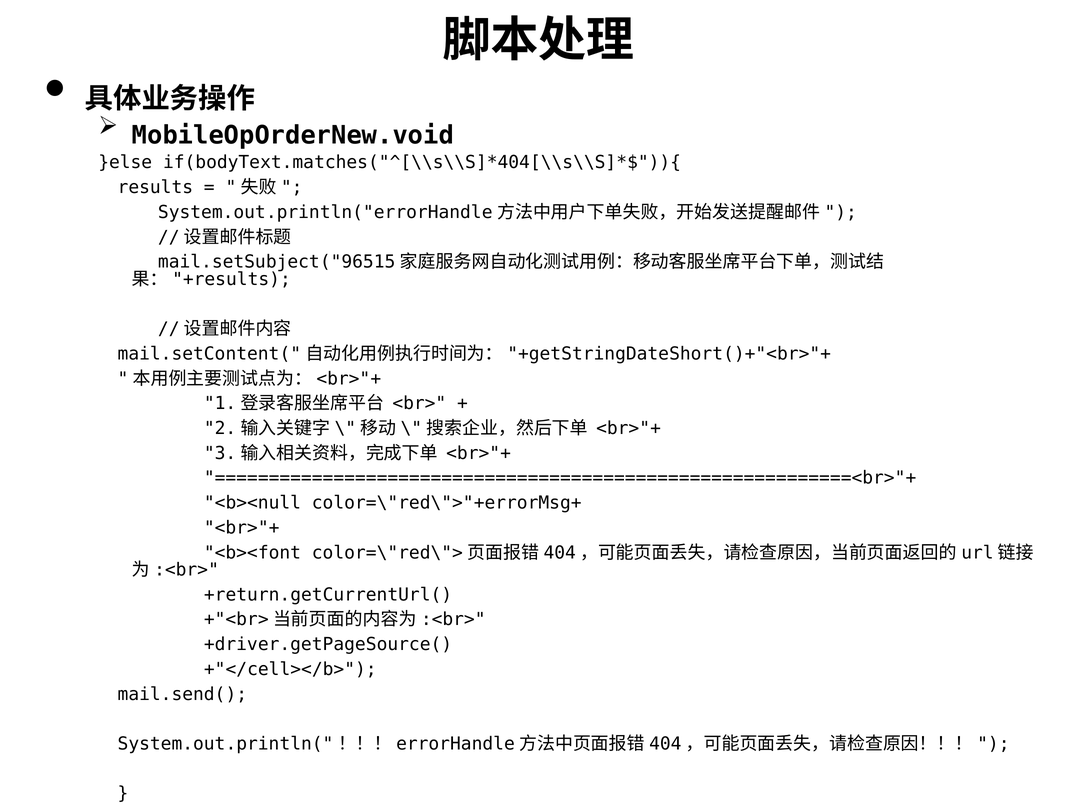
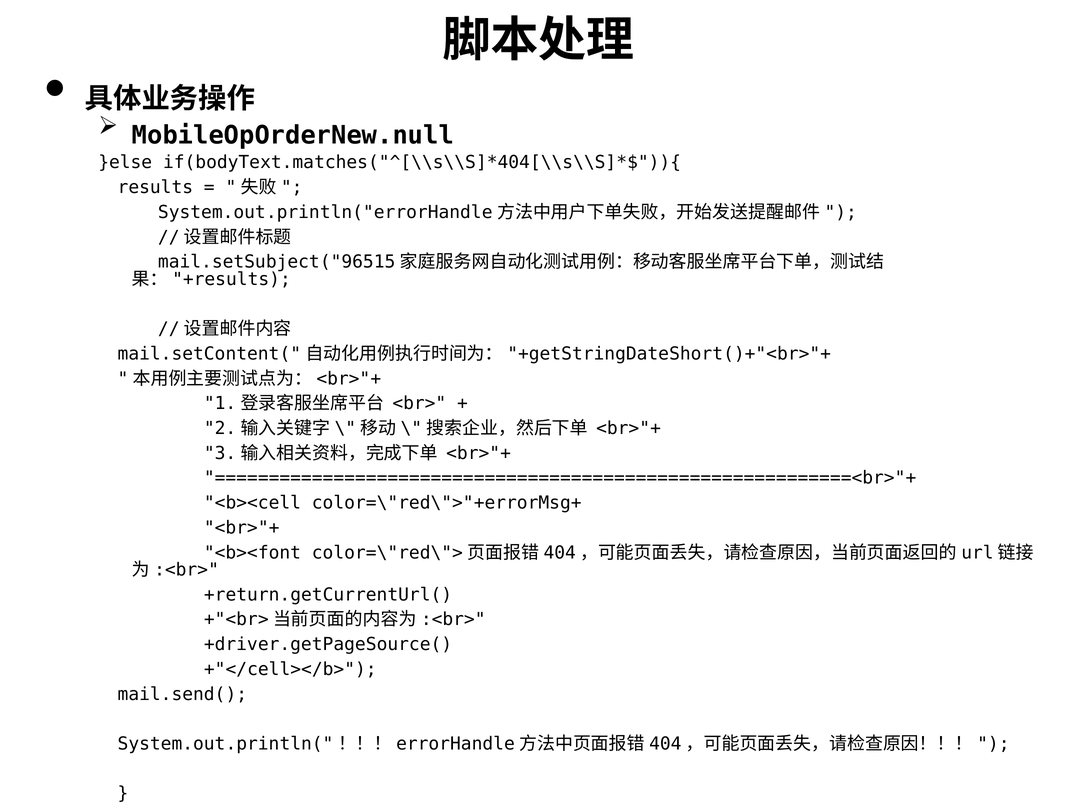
MobileOpOrderNew.void: MobileOpOrderNew.void -> MobileOpOrderNew.null
<b><null: <b><null -> <b><cell
